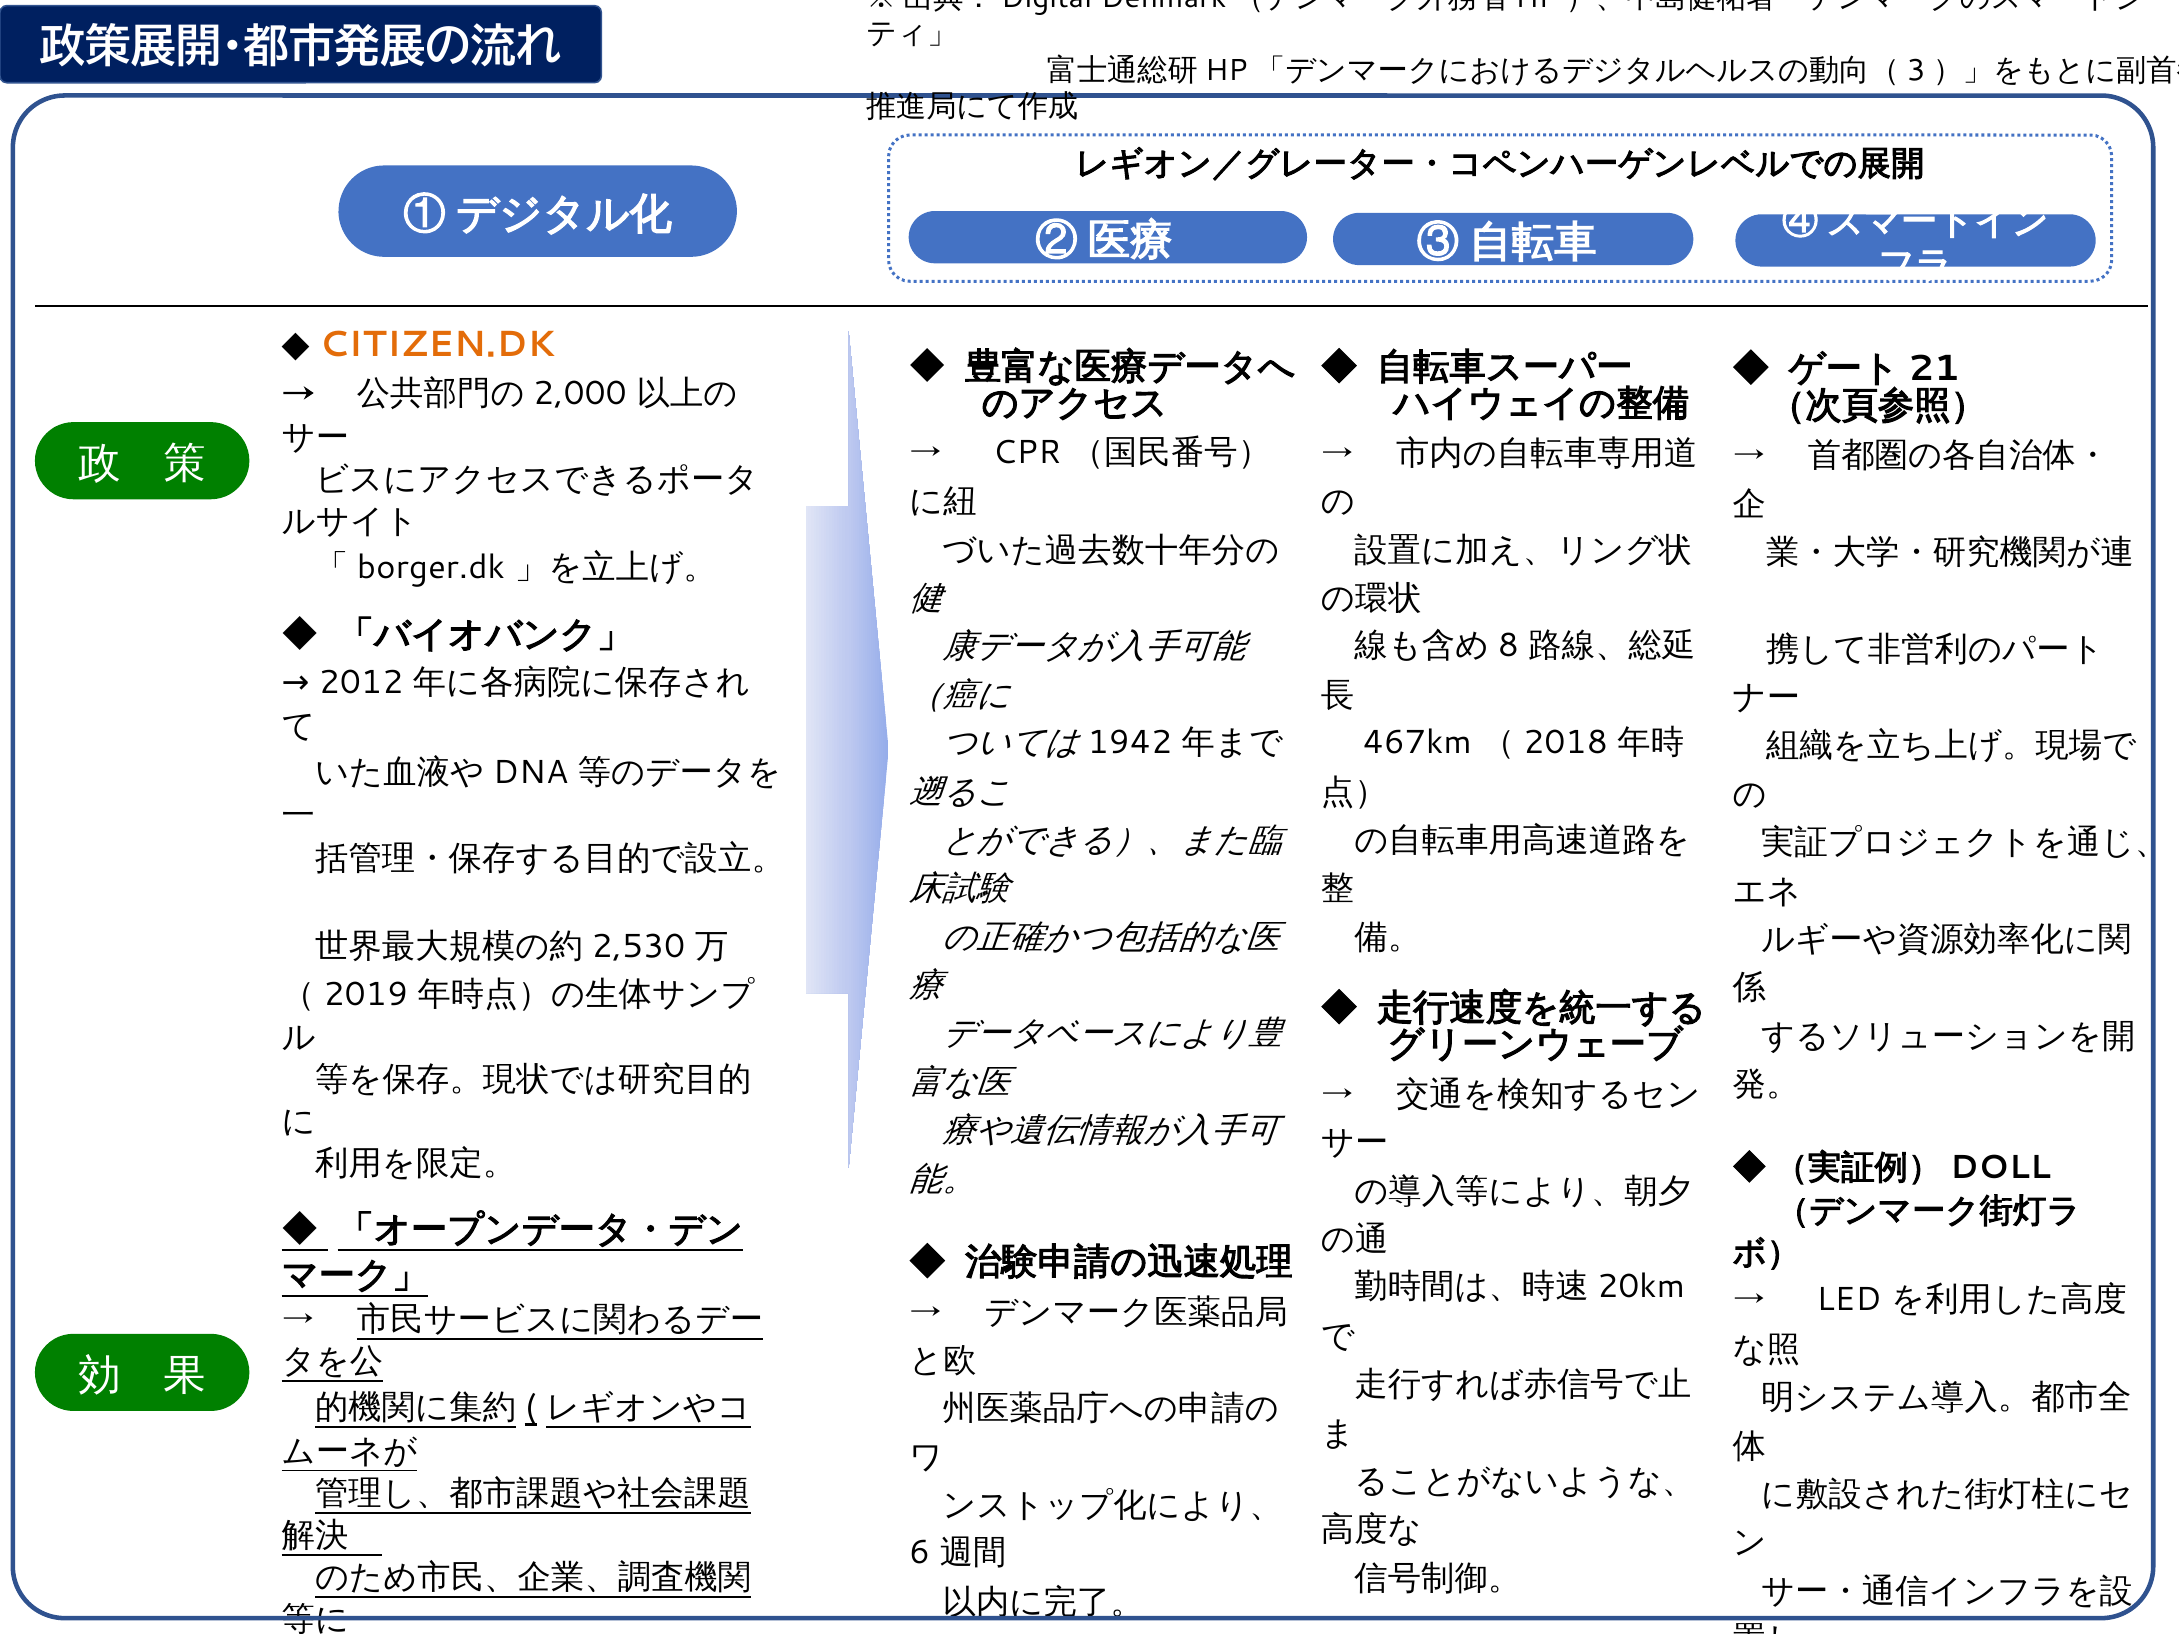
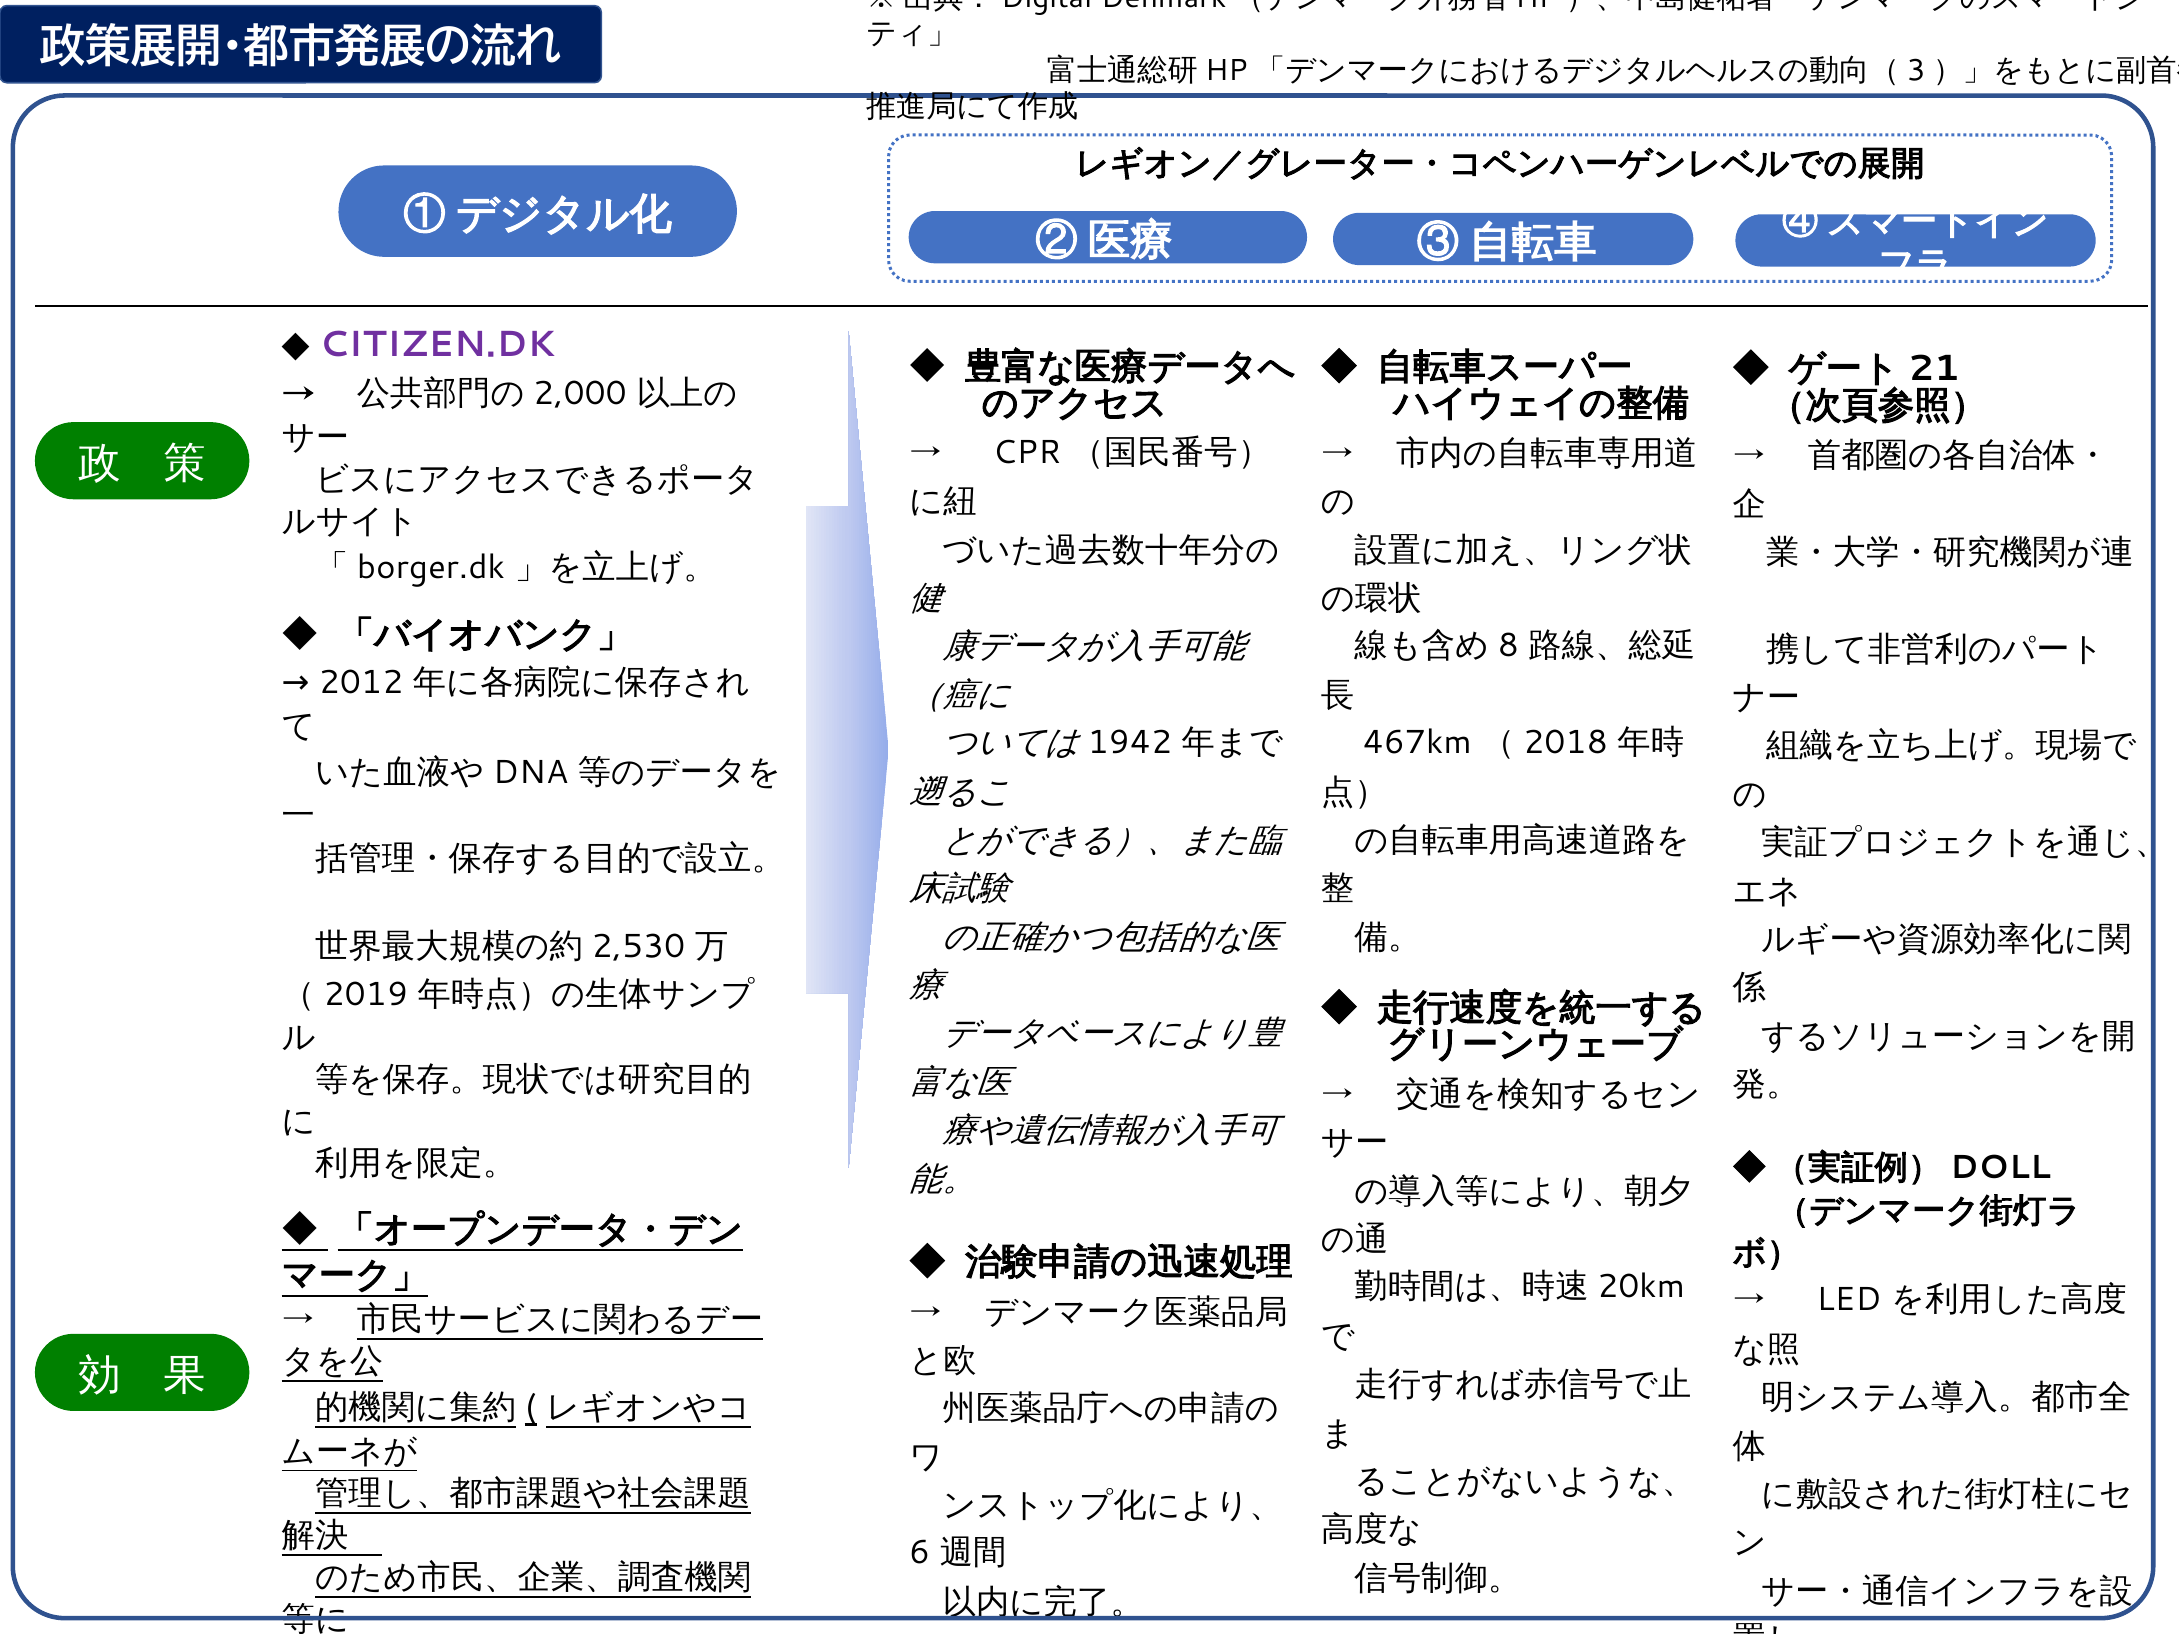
CITIZEN.DK colour: orange -> purple
